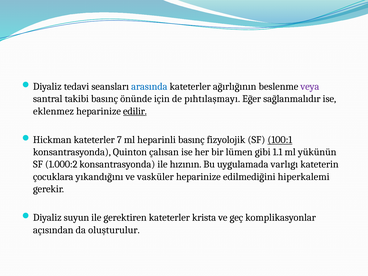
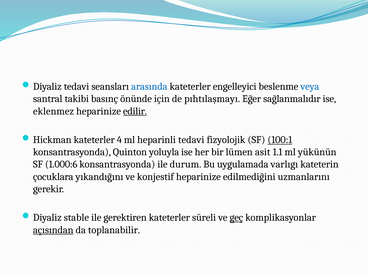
ağırlığının: ağırlığının -> engelleyici
veya colour: purple -> blue
7: 7 -> 4
heparinli basınç: basınç -> tedavi
çalısan: çalısan -> yoluyla
gibi: gibi -> asit
1.000:2: 1.000:2 -> 1.000:6
hızının: hızının -> durum
vasküler: vasküler -> konjestif
hiperkalemi: hiperkalemi -> uzmanlarını
suyun: suyun -> stable
krista: krista -> süreli
geç underline: none -> present
açısından underline: none -> present
oluşturulur: oluşturulur -> toplanabilir
